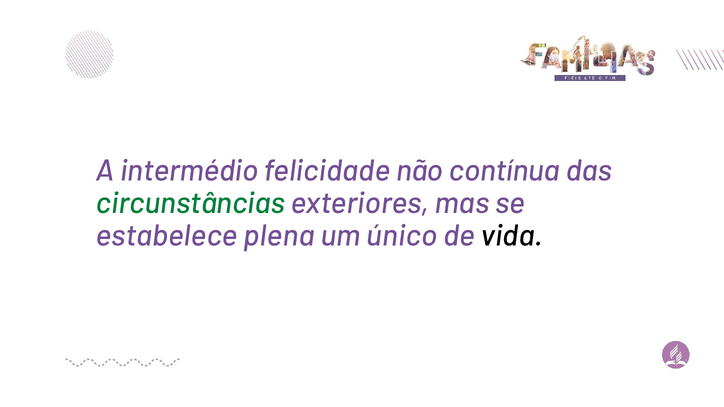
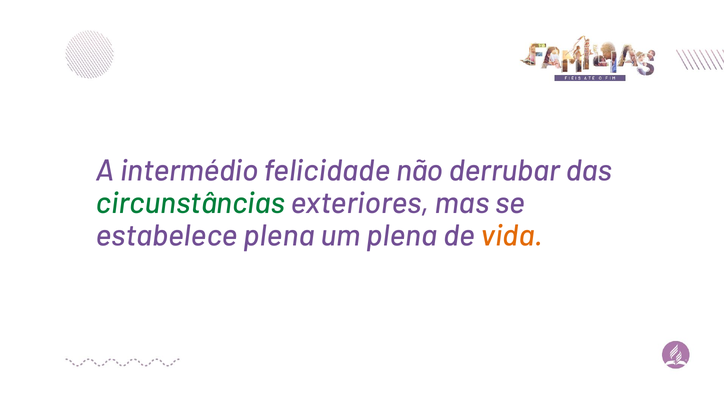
contínua: contínua -> derrubar
um único: único -> plena
vida colour: black -> orange
